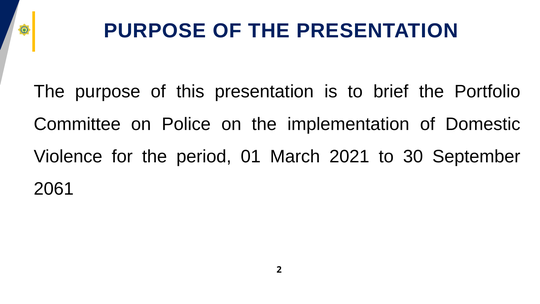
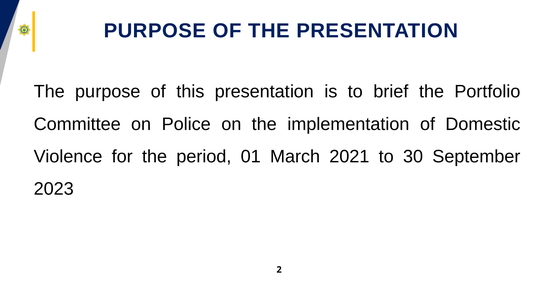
2061: 2061 -> 2023
